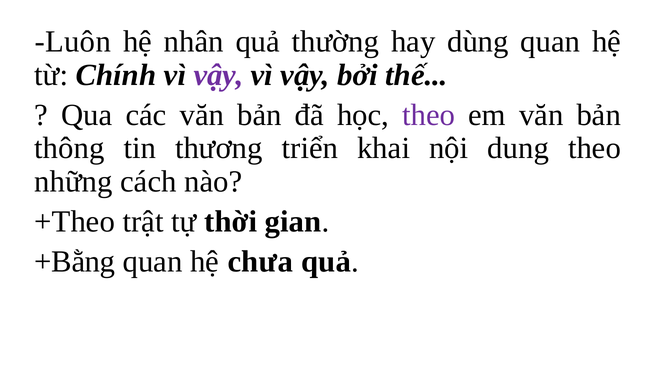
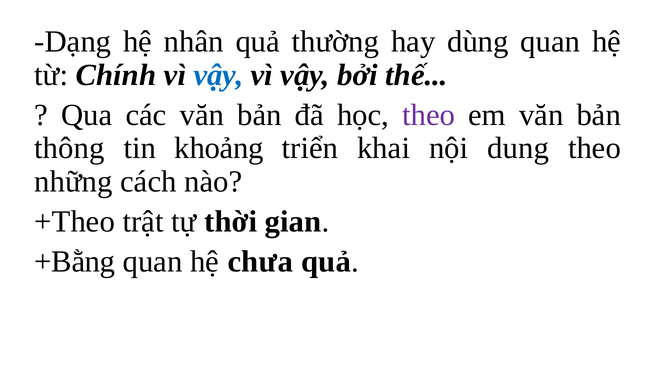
Luôn: Luôn -> Dạng
vậy at (218, 75) colour: purple -> blue
thương: thương -> khoảng
